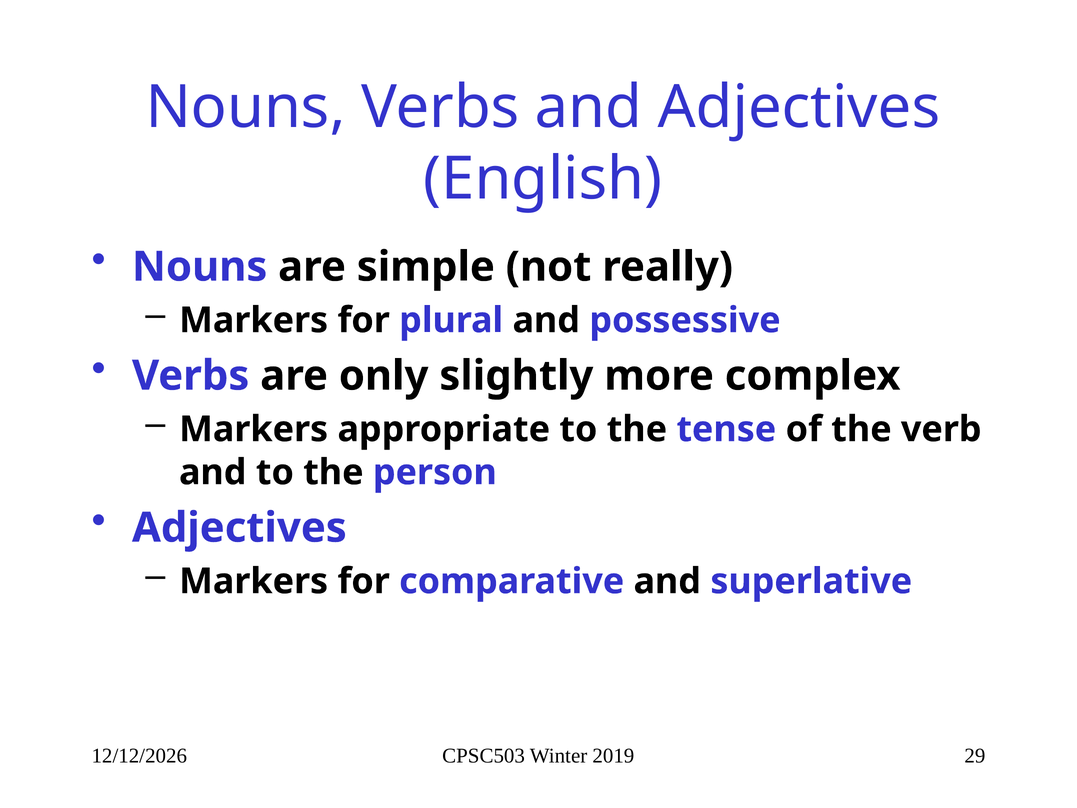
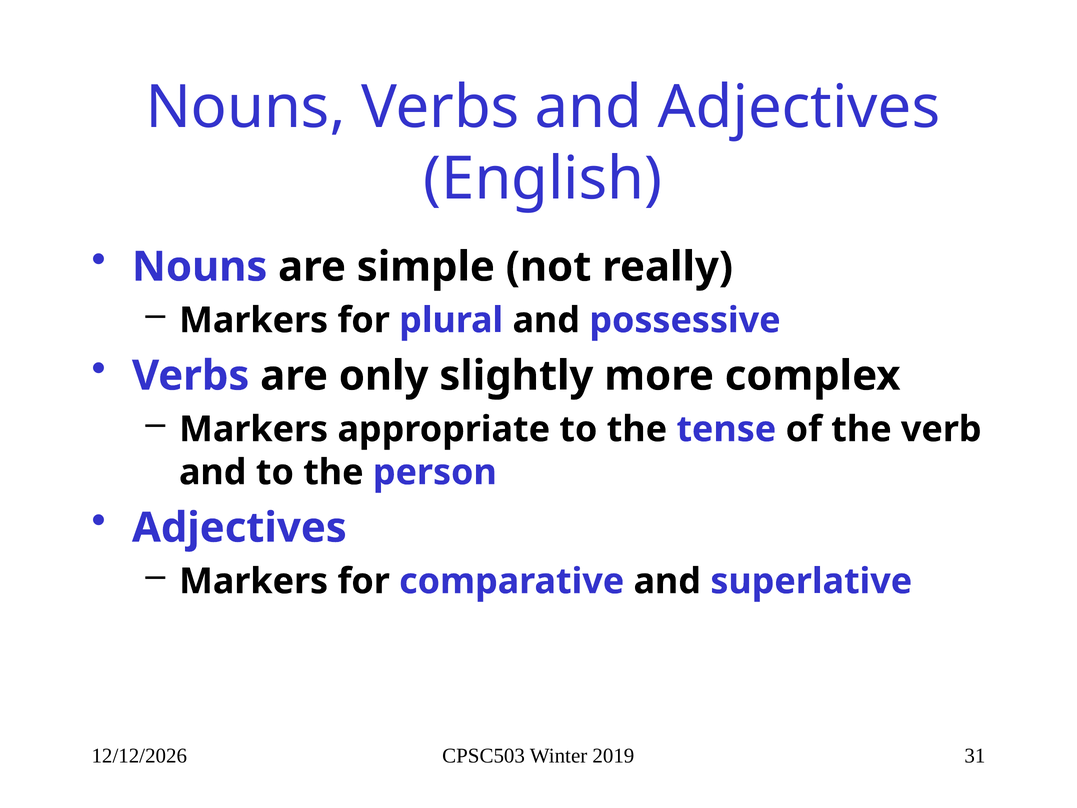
29: 29 -> 31
